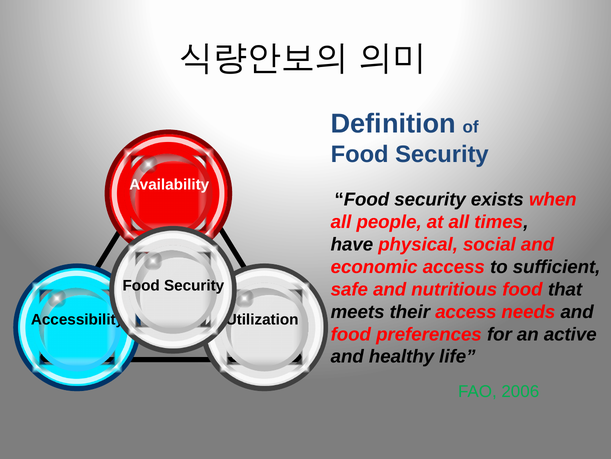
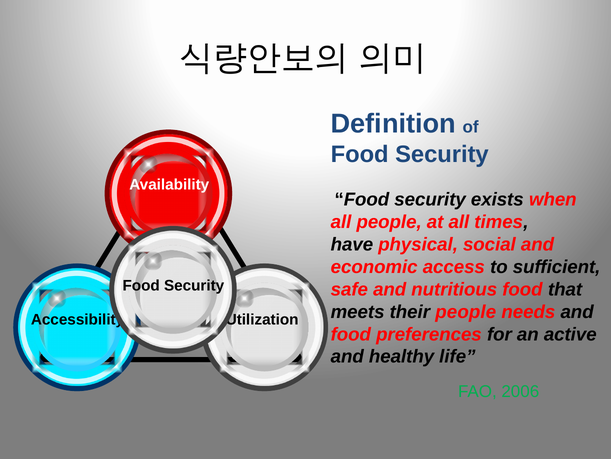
their access: access -> people
